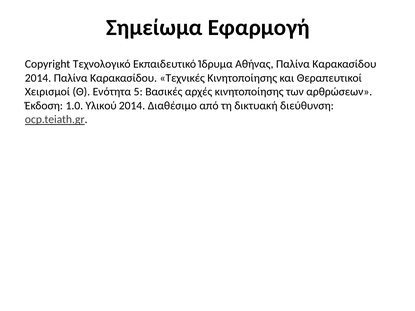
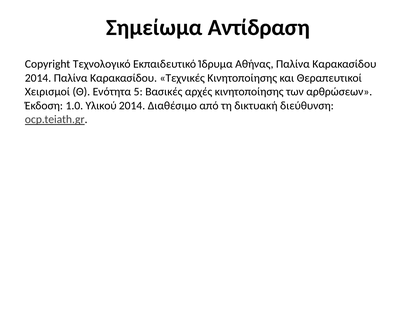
Εφαρμογή: Εφαρμογή -> Αντίδραση
